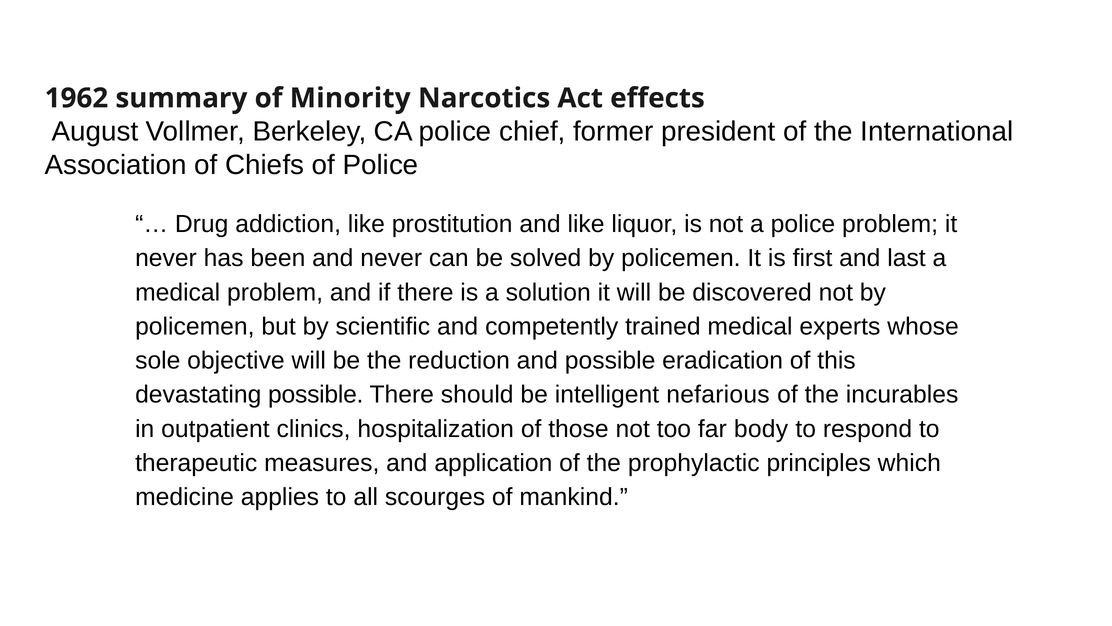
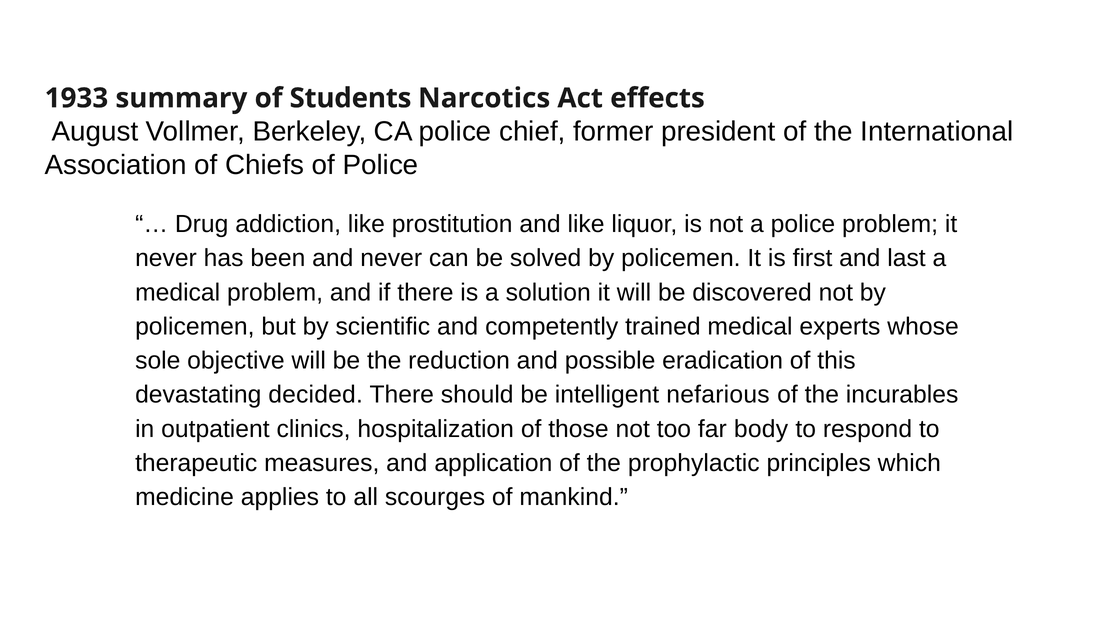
1962: 1962 -> 1933
Minority: Minority -> Students
devastating possible: possible -> decided
